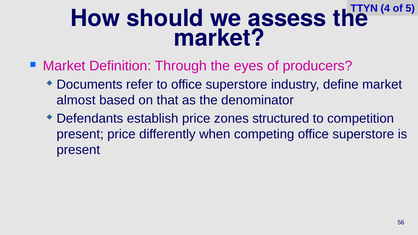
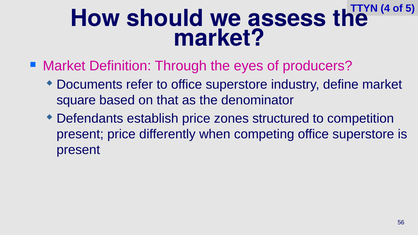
almost: almost -> square
